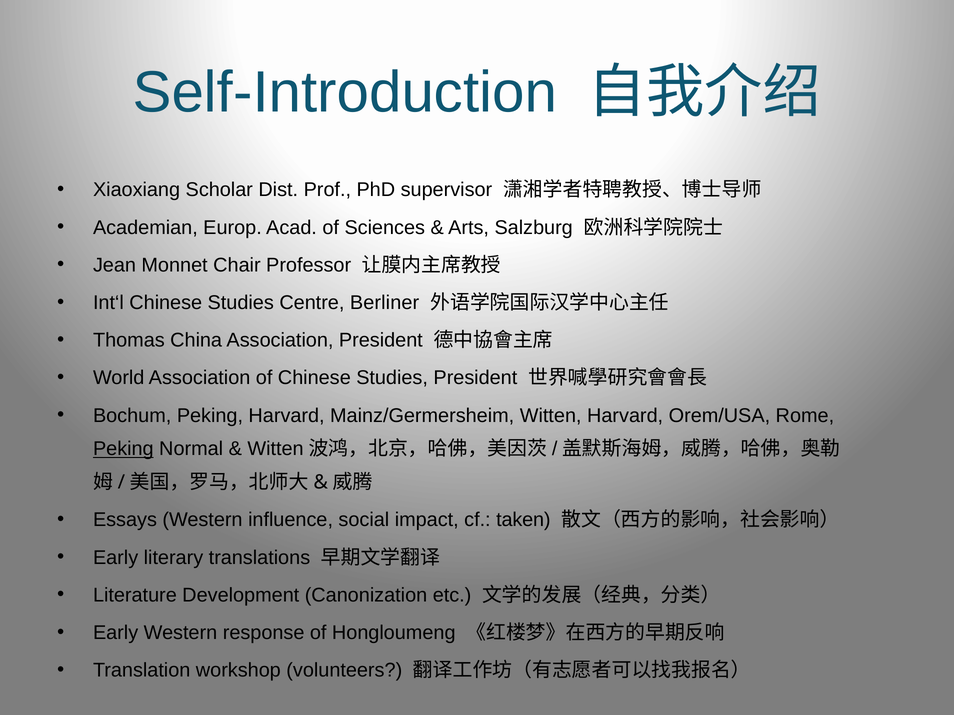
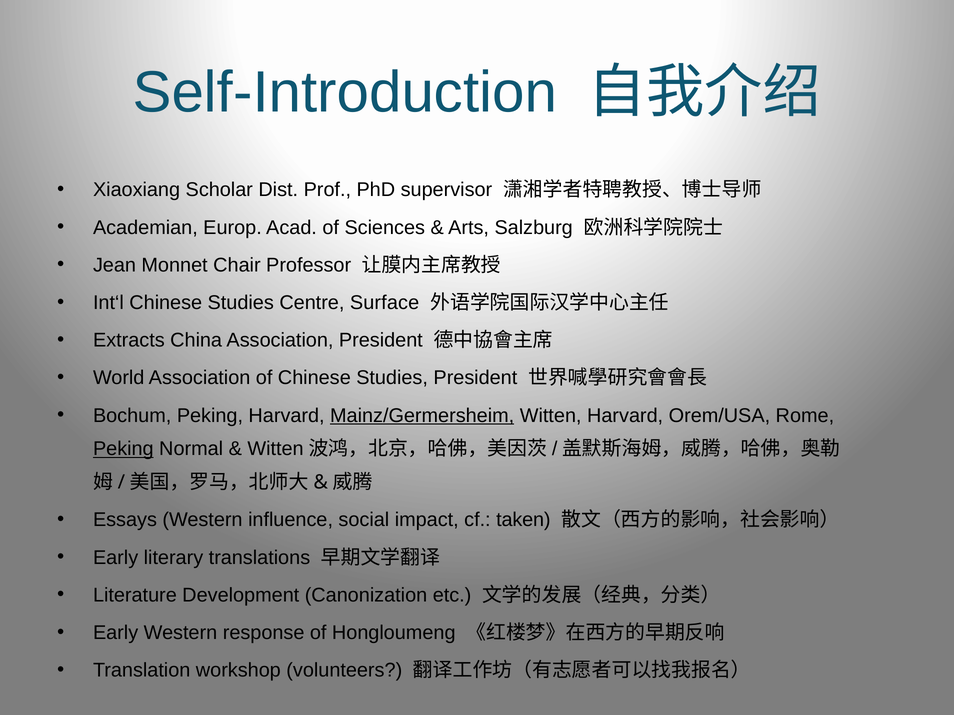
Berliner: Berliner -> Surface
Thomas: Thomas -> Extracts
Mainz/Germersheim underline: none -> present
